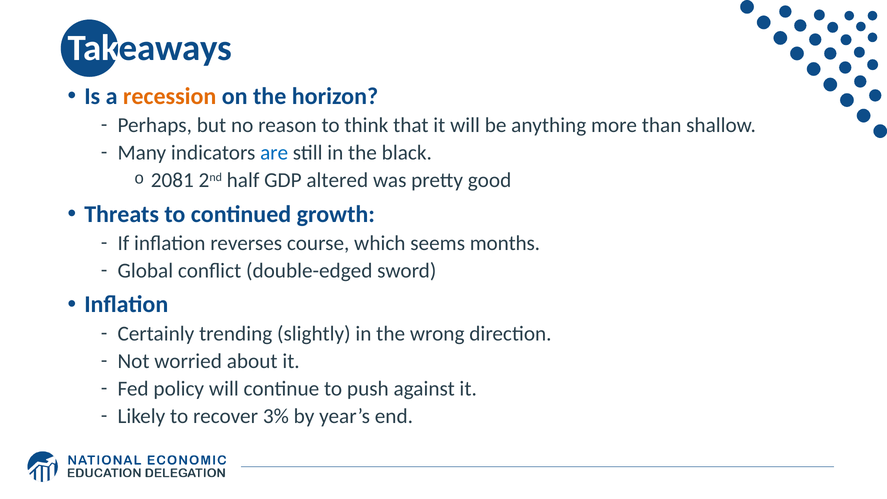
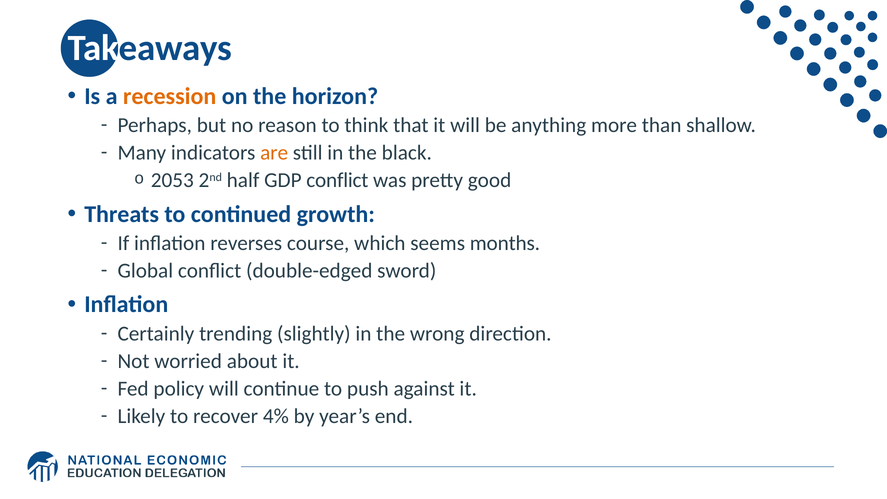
are colour: blue -> orange
2081: 2081 -> 2053
GDP altered: altered -> conflict
3%: 3% -> 4%
